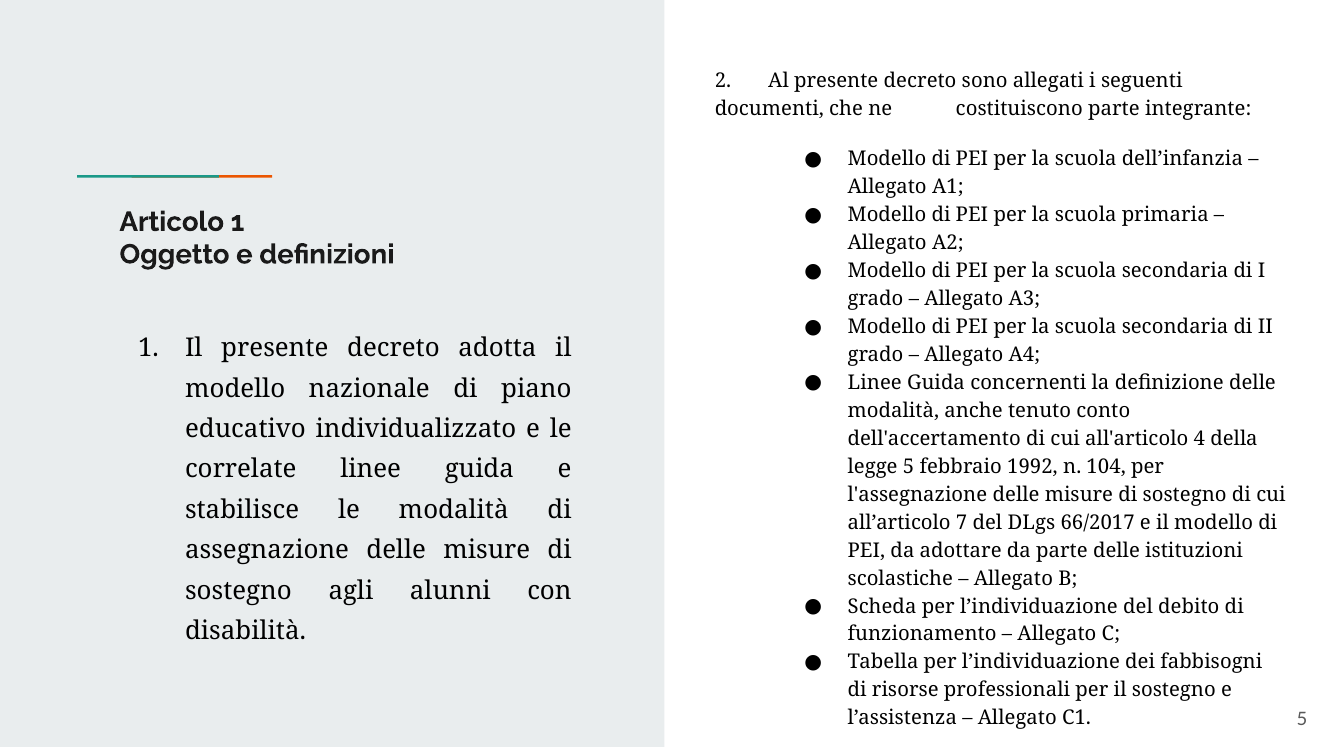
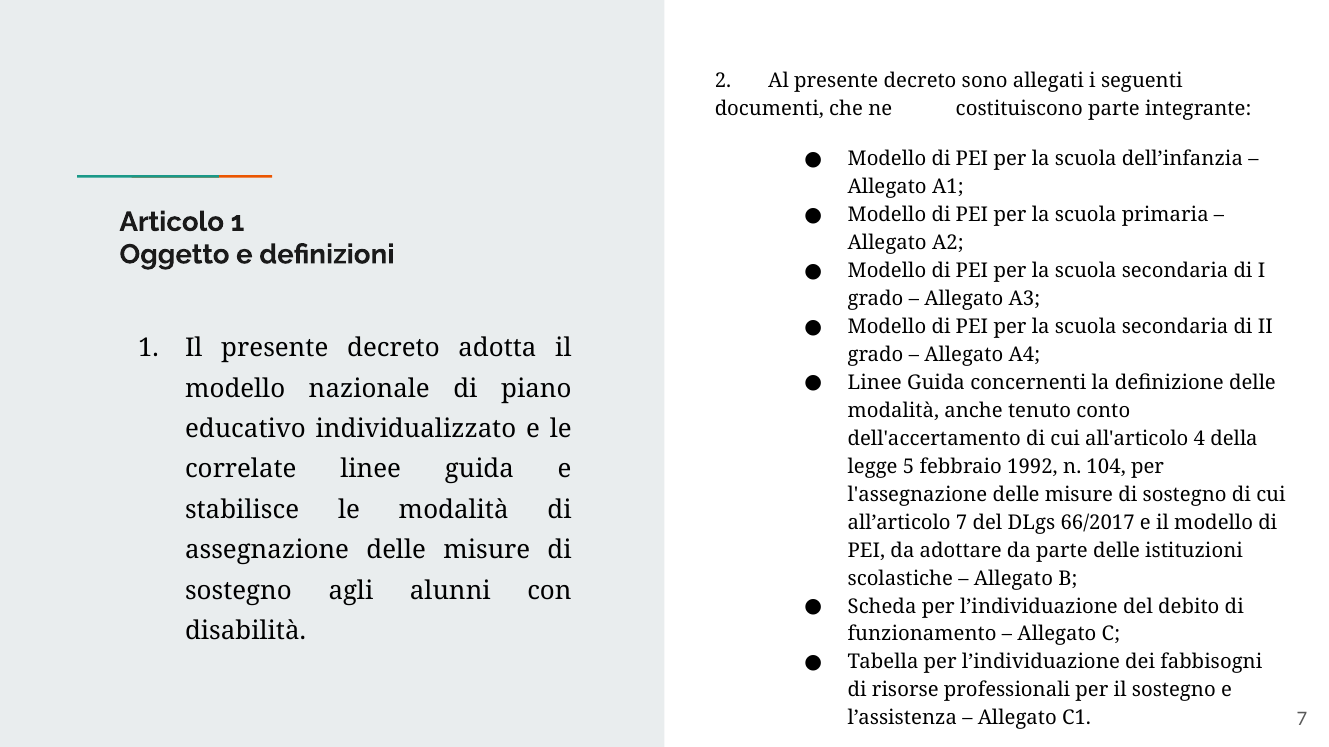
C1 5: 5 -> 7
